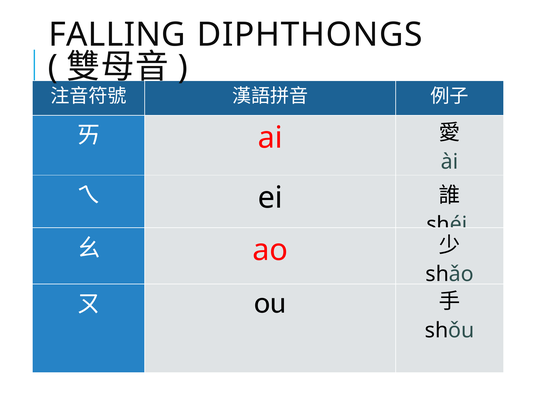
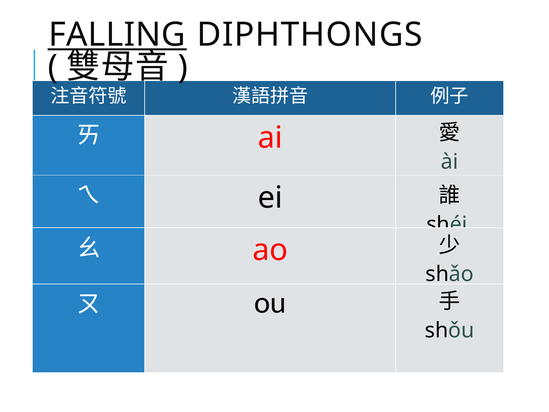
FALLING underline: none -> present
